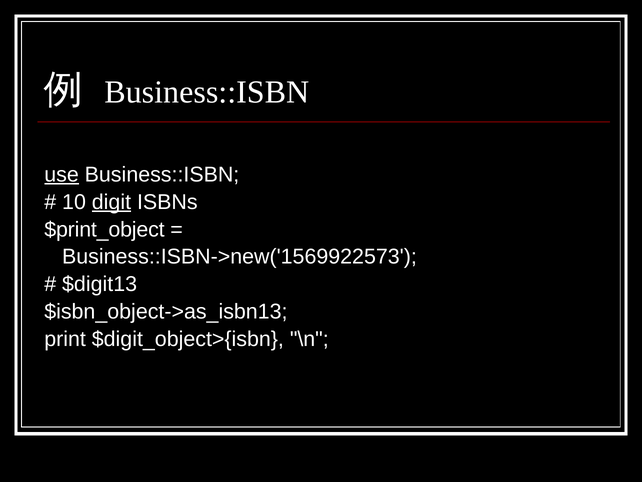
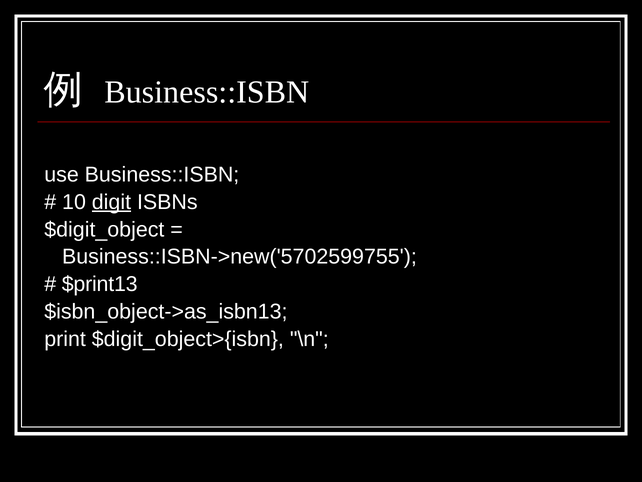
use underline: present -> none
$print_object: $print_object -> $digit_object
Business::ISBN->new('1569922573: Business::ISBN->new('1569922573 -> Business::ISBN->new('5702599755
$digit13: $digit13 -> $print13
